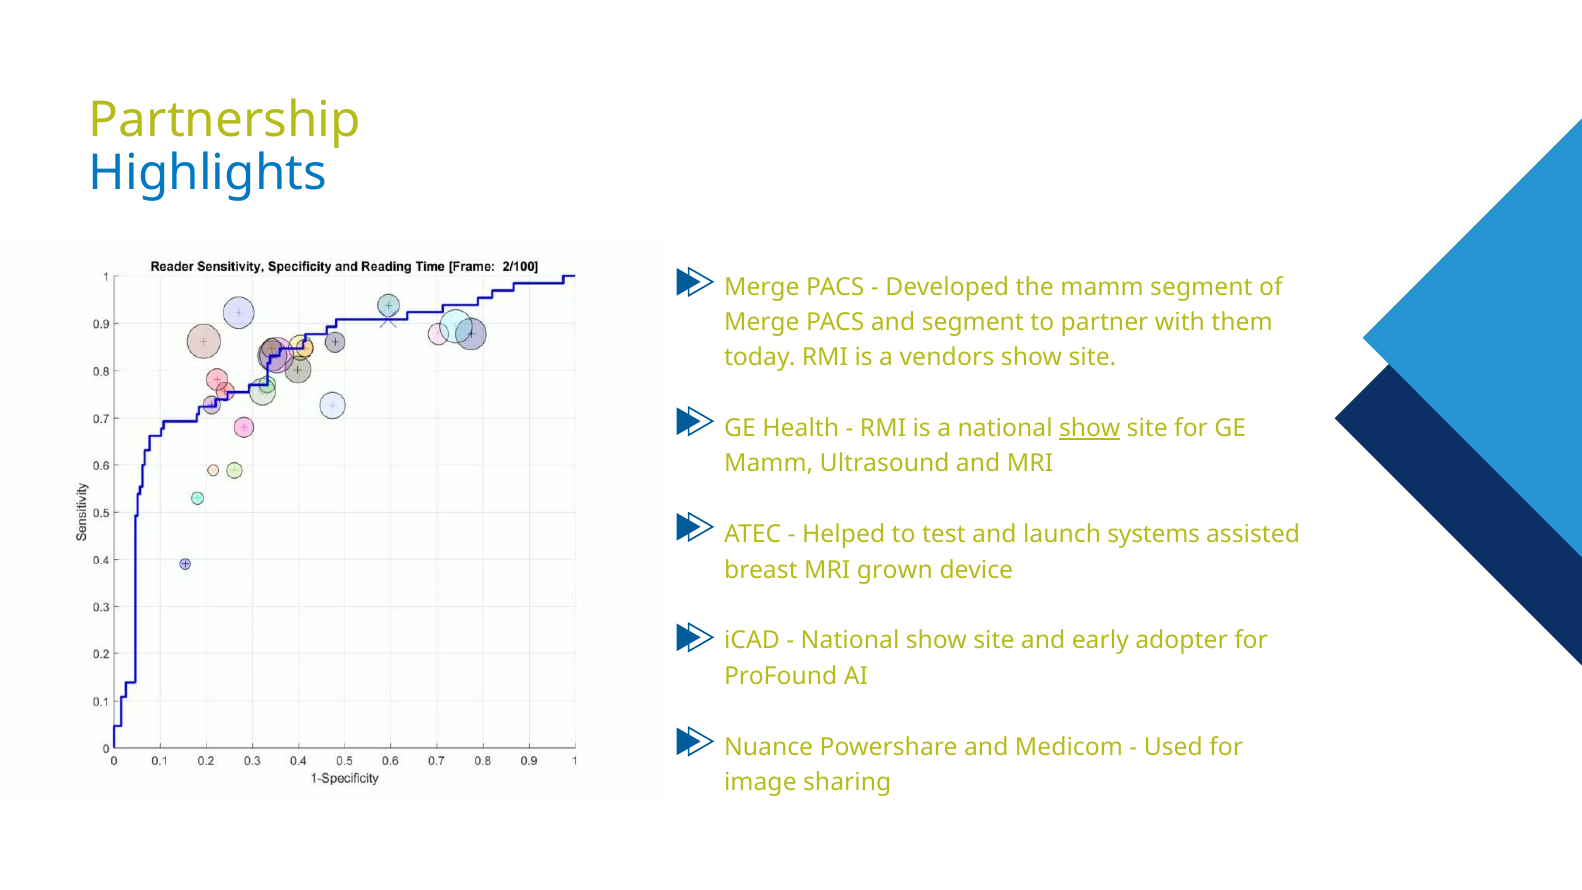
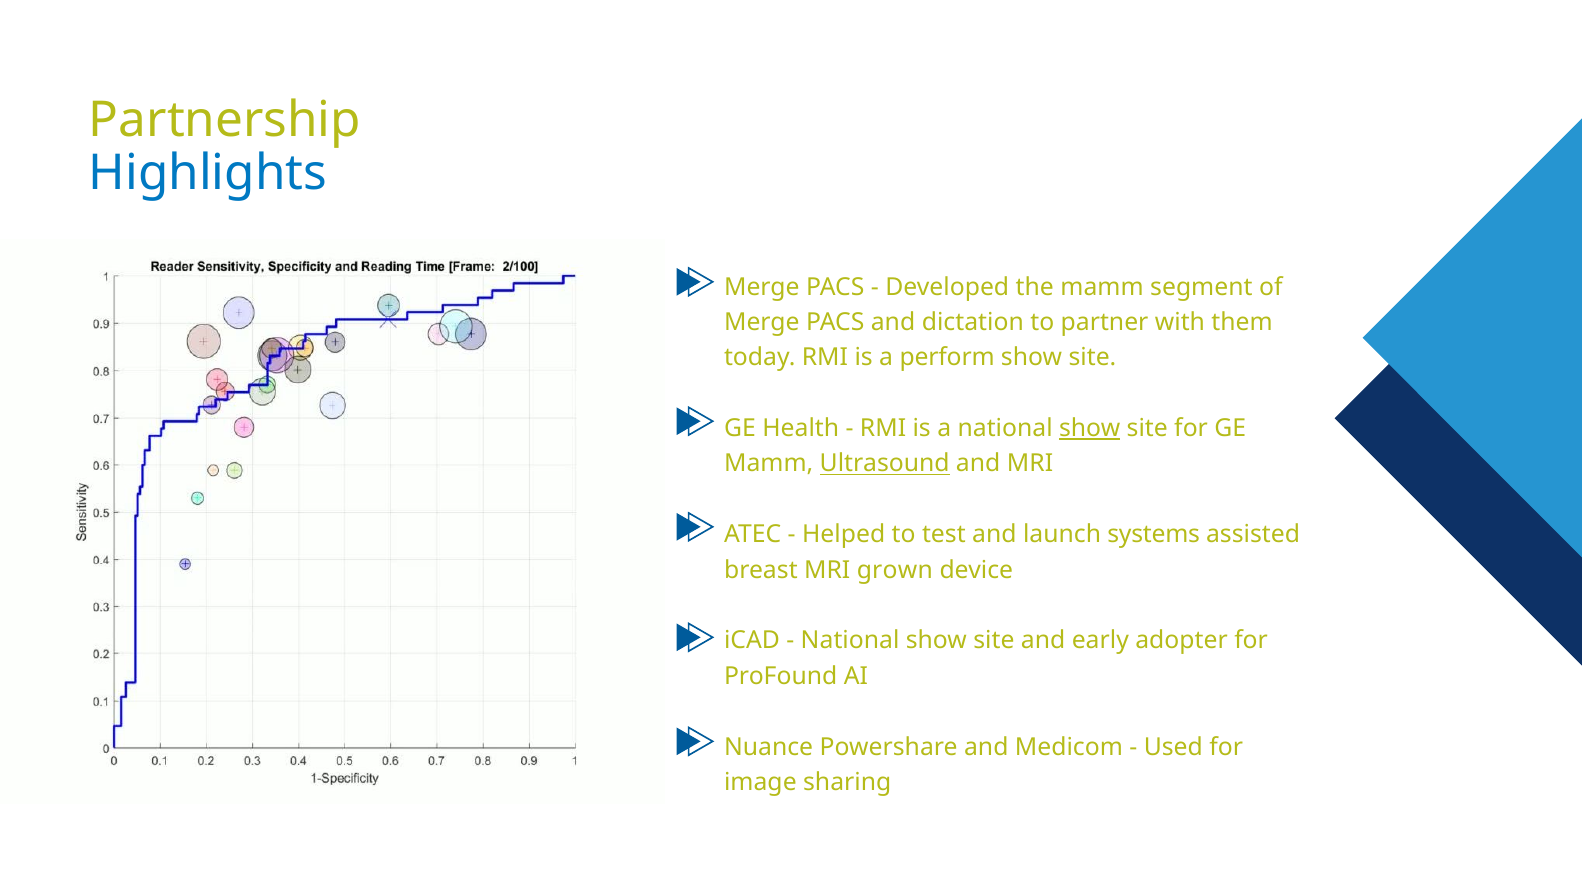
and segment: segment -> dictation
vendors: vendors -> perform
Ultrasound underline: none -> present
